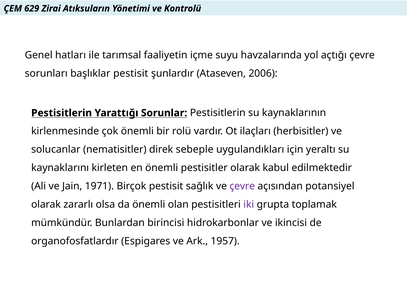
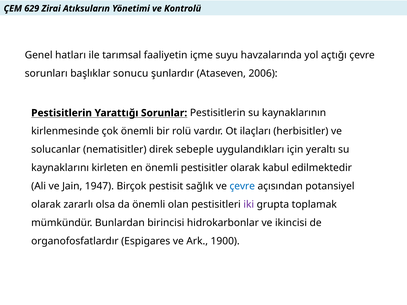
başlıklar pestisit: pestisit -> sonucu
1971: 1971 -> 1947
çevre at (242, 186) colour: purple -> blue
1957: 1957 -> 1900
